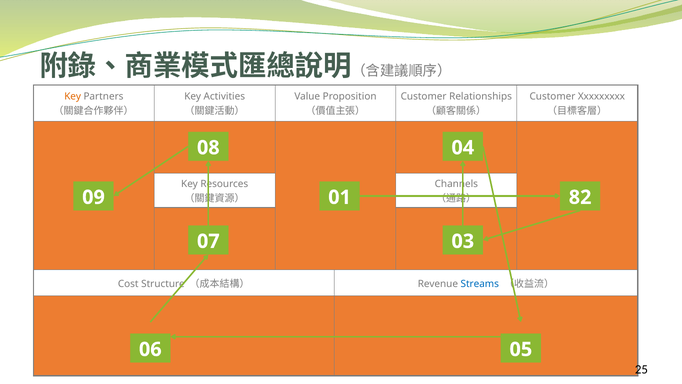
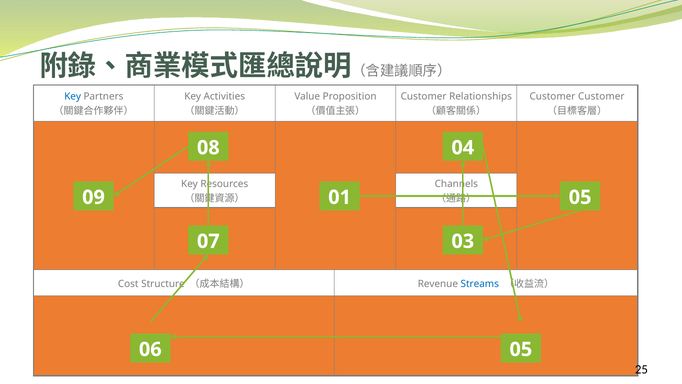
Key at (73, 96) colour: orange -> blue
Customer Xxxxxxxxx: Xxxxxxxxx -> Customer
01 82: 82 -> 05
